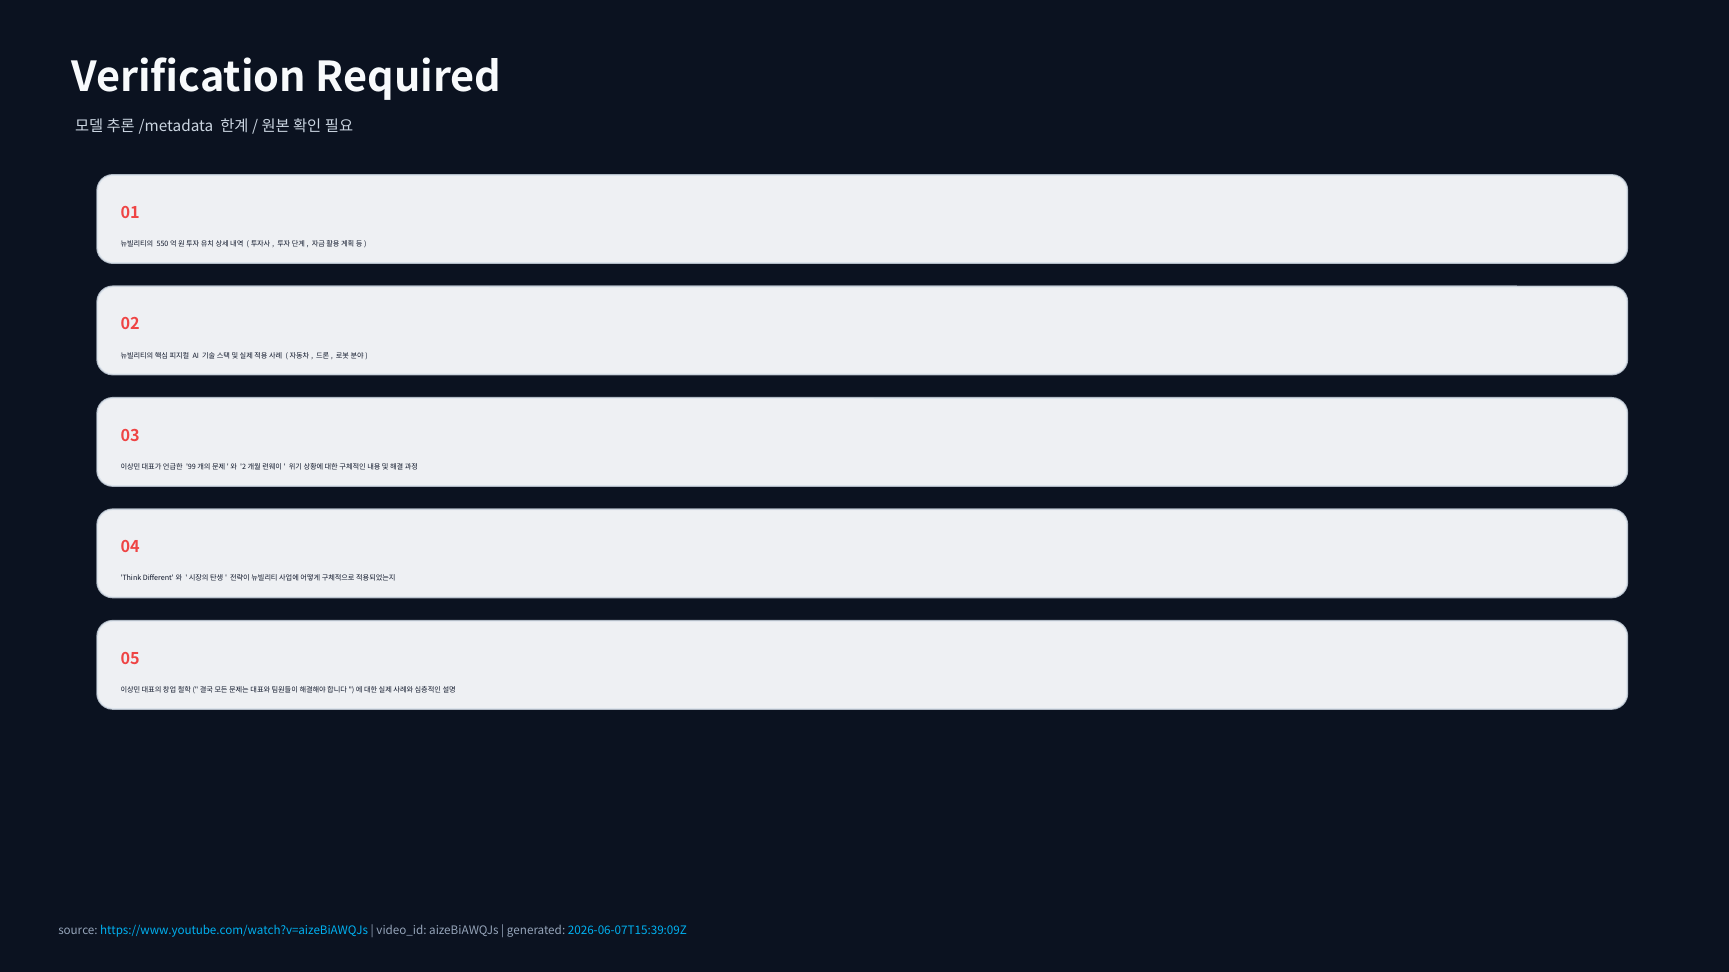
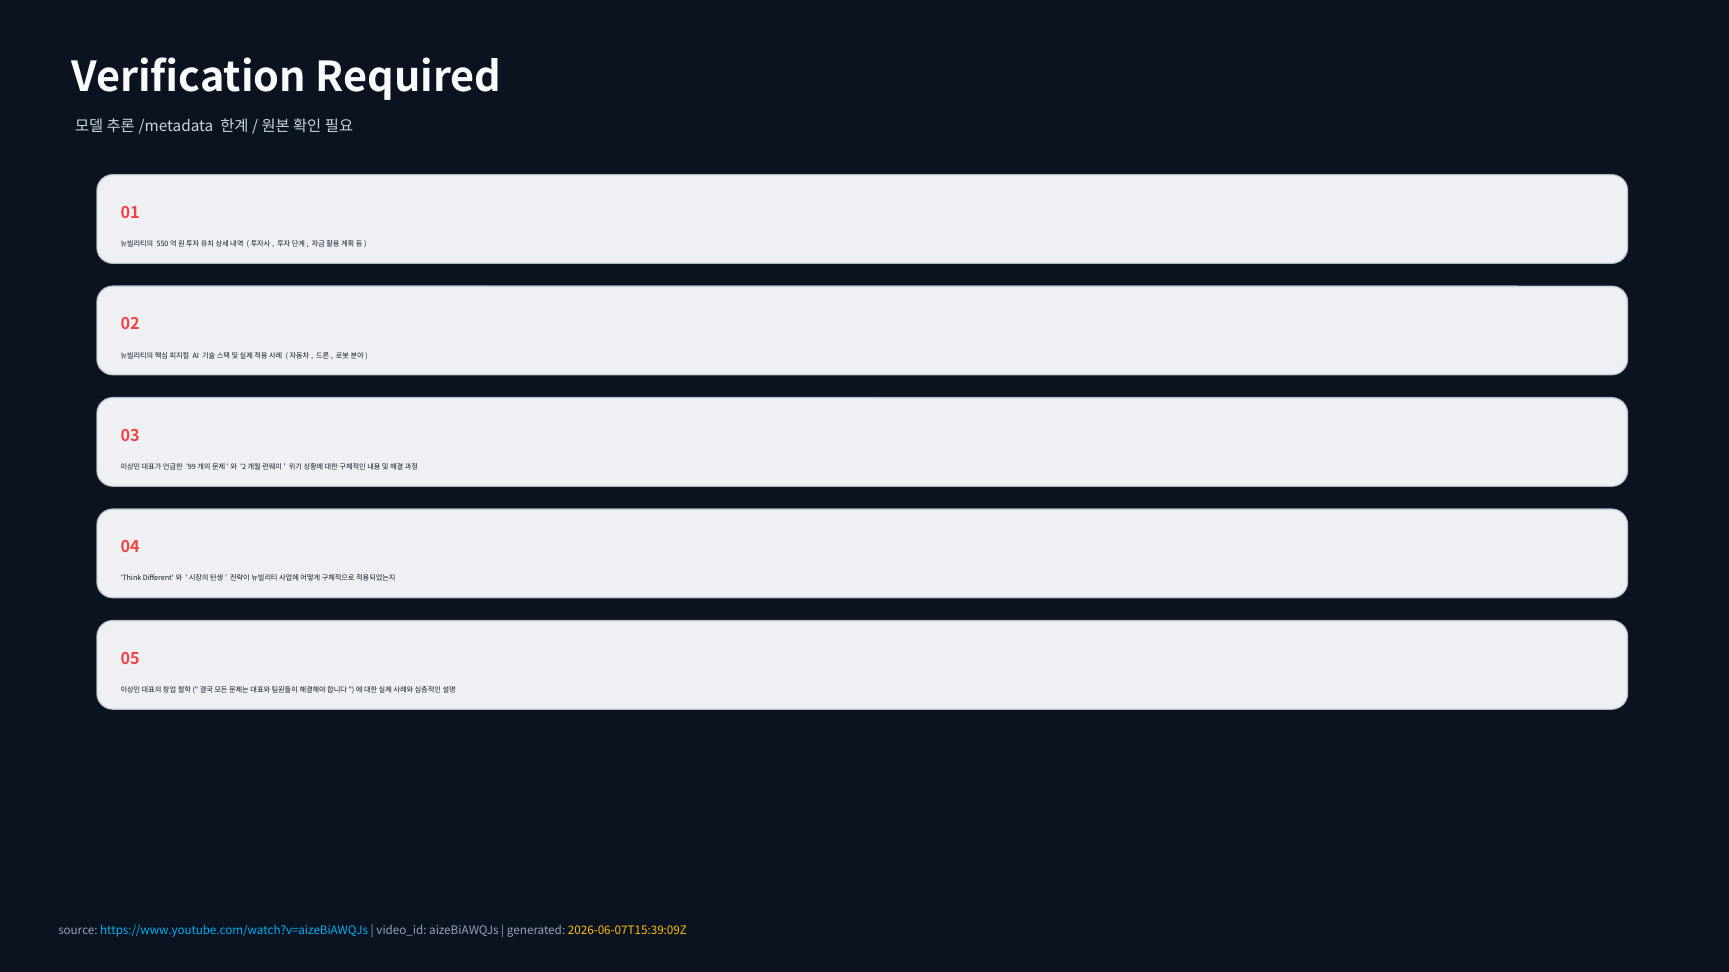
2026-06-07T15:39:09Z colour: light blue -> yellow
